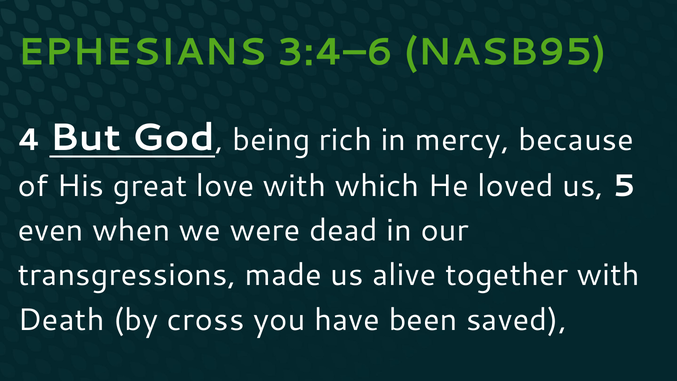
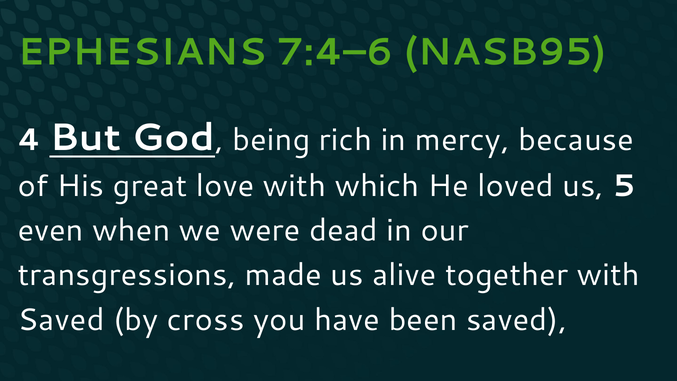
3:4–6: 3:4–6 -> 7:4–6
Death at (61, 320): Death -> Saved
